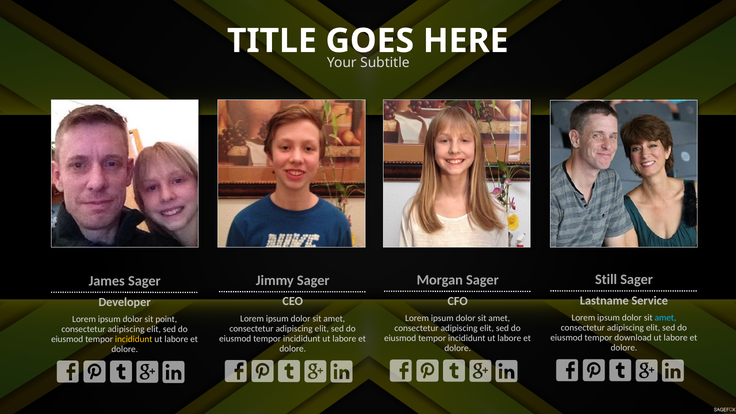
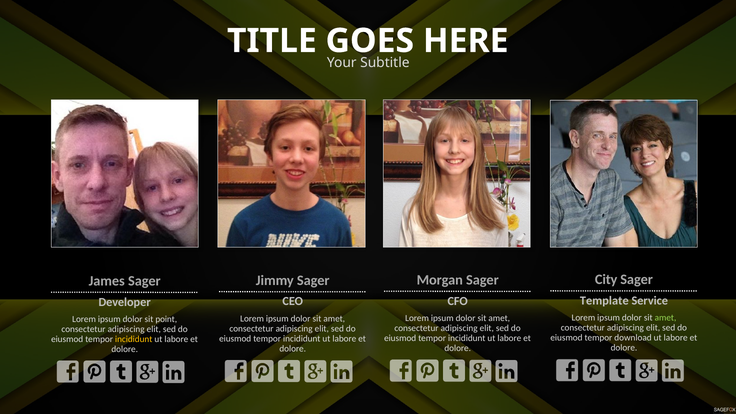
Still: Still -> City
Lastname: Lastname -> Template
amet at (666, 318) colour: light blue -> light green
